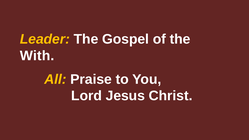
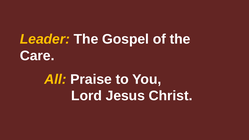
With: With -> Care
